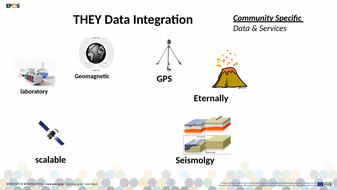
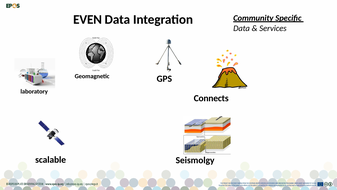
THEY: THEY -> EVEN
Eternally: Eternally -> Connects
